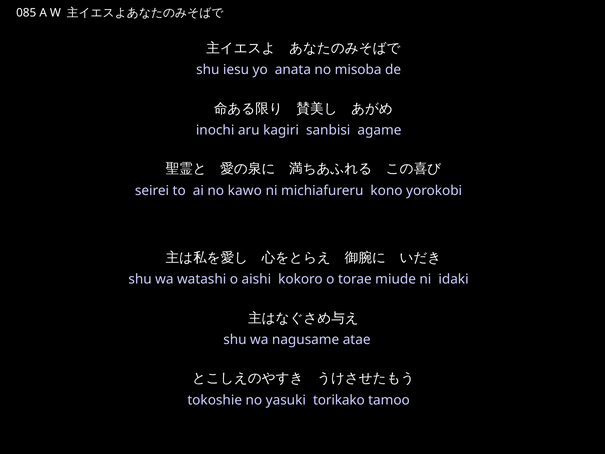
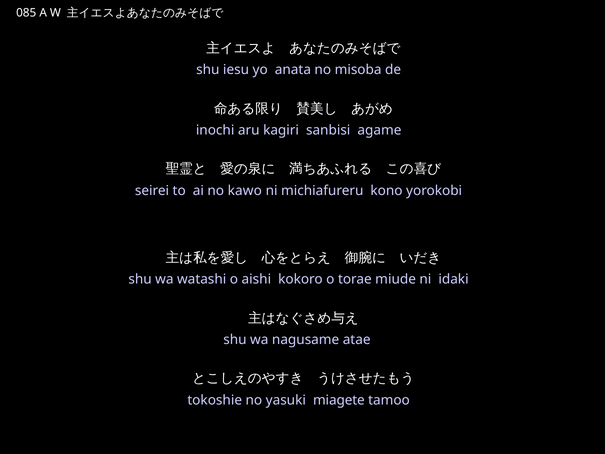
torikako: torikako -> miagete
